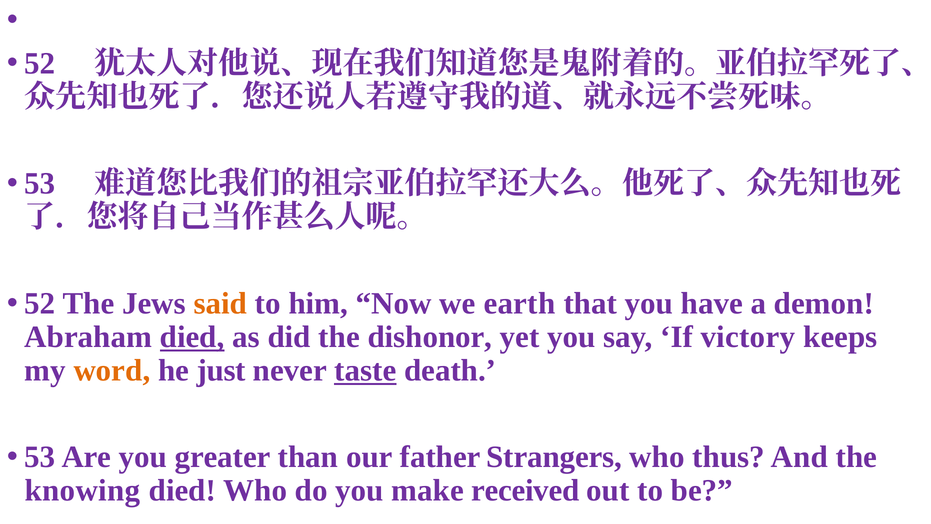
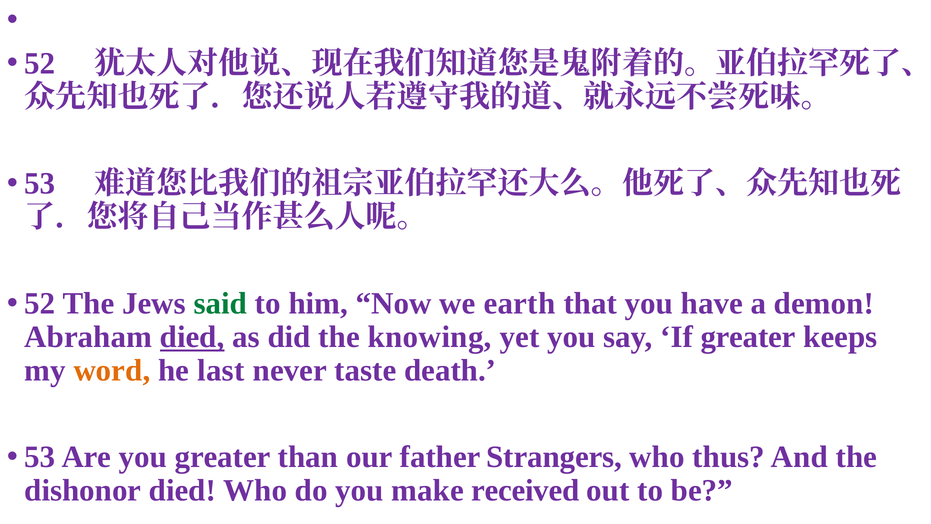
said colour: orange -> green
dishonor: dishonor -> knowing
If victory: victory -> greater
just: just -> last
taste underline: present -> none
knowing: knowing -> dishonor
